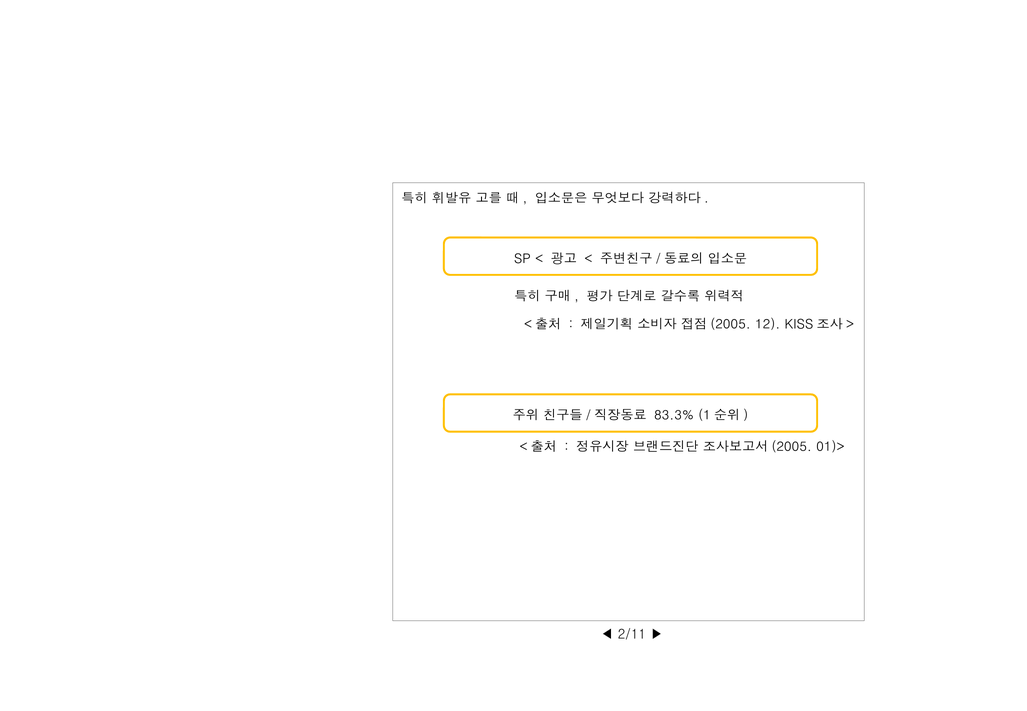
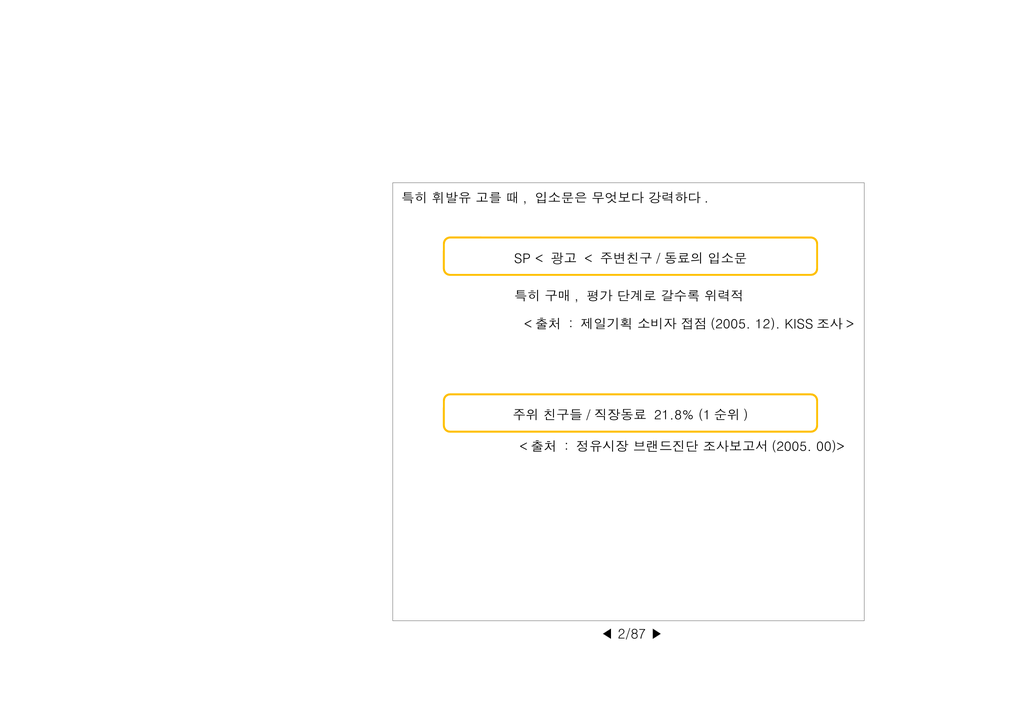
83.3%: 83.3% -> 21.8%
01)>: 01)> -> 00)>
2/11: 2/11 -> 2/87
